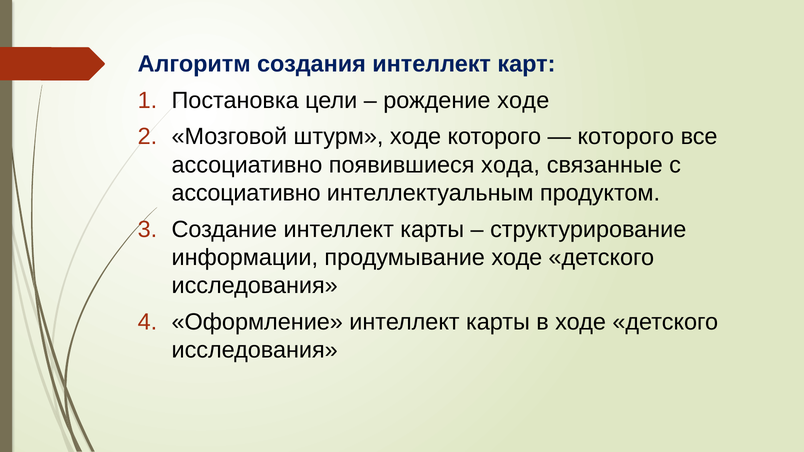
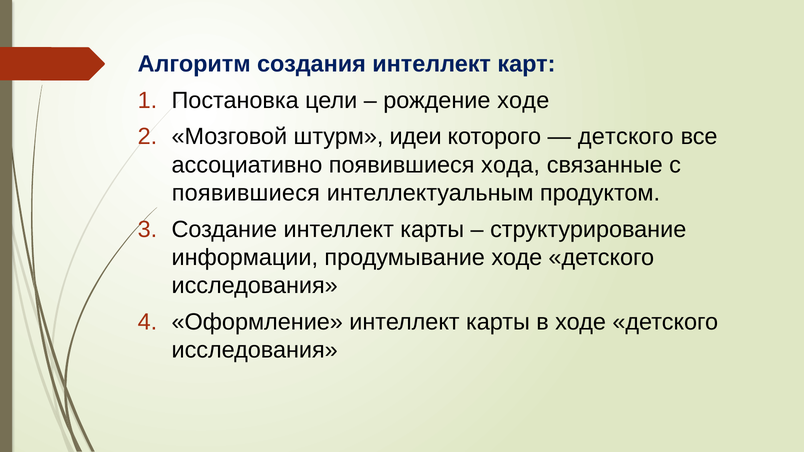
штурм ходе: ходе -> идеи
которого at (626, 137): которого -> детского
ассоциативно at (246, 193): ассоциативно -> появившиеся
